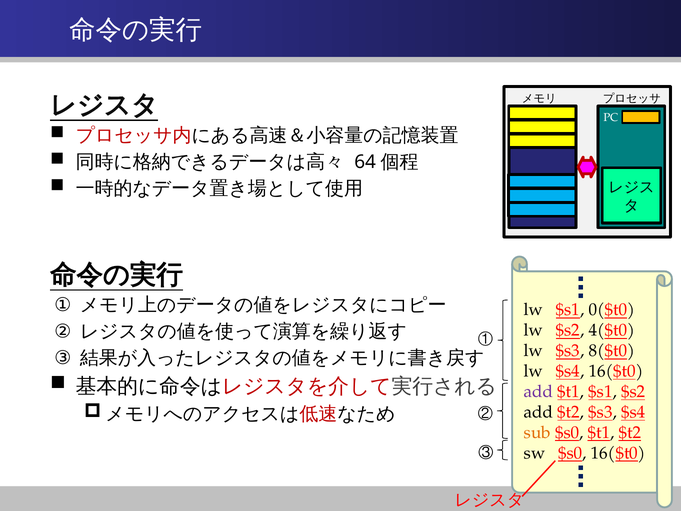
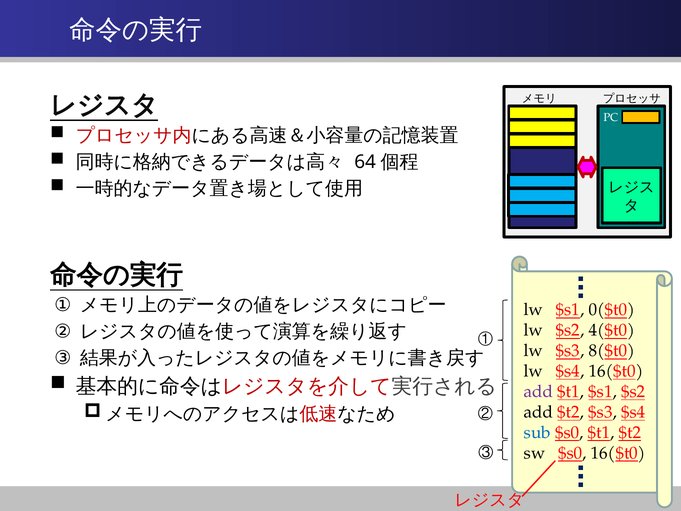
sub colour: orange -> blue
